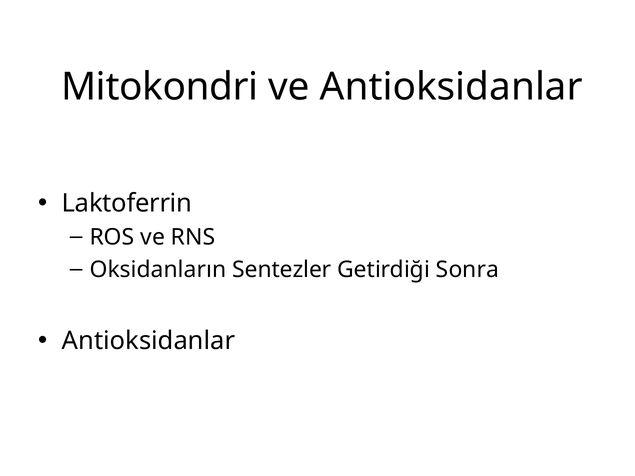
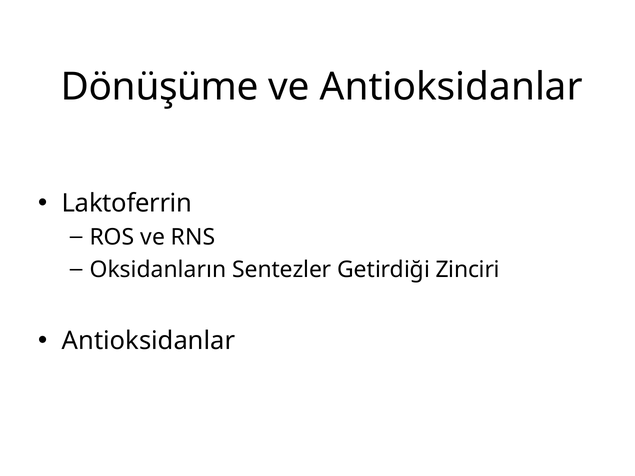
Mitokondri: Mitokondri -> Dönüşüme
Sonra: Sonra -> Zinciri
